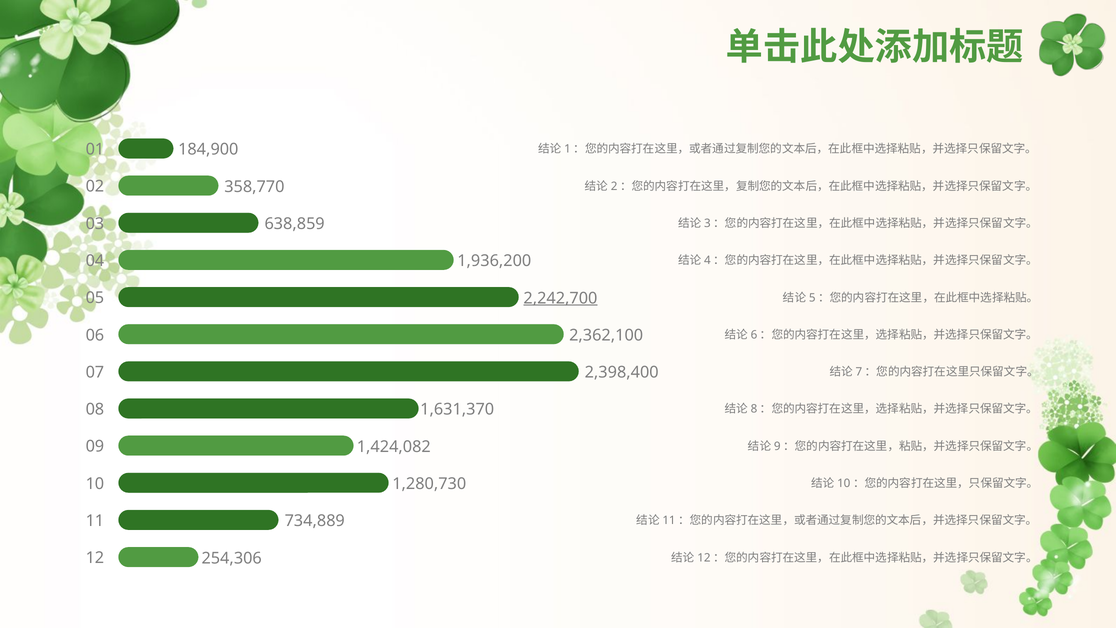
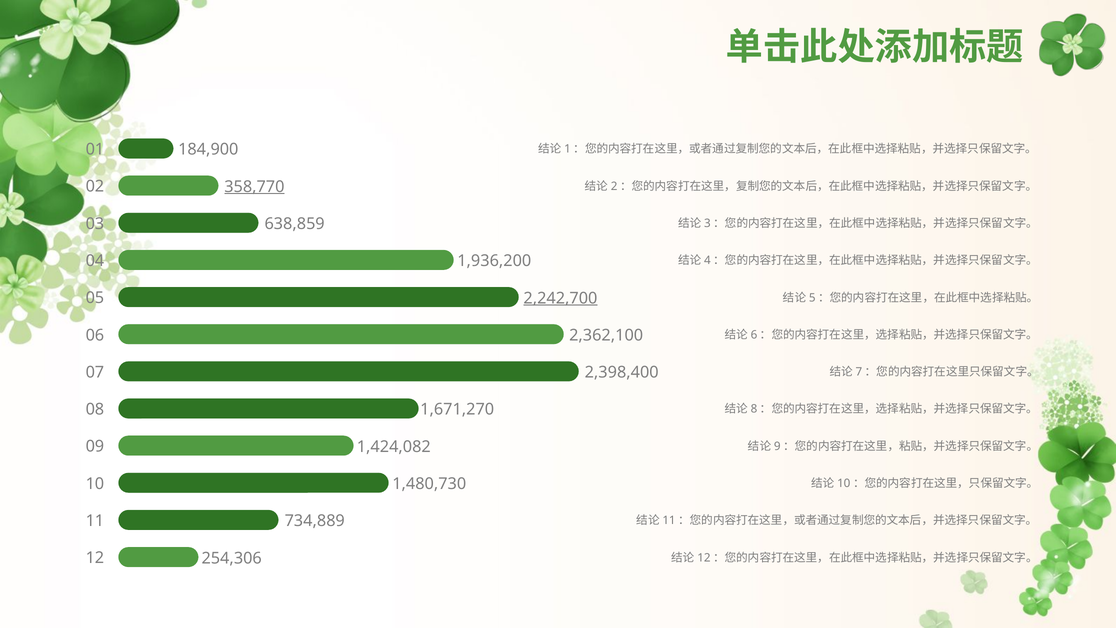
358,770 underline: none -> present
1,631,370: 1,631,370 -> 1,671,270
1,280,730: 1,280,730 -> 1,480,730
